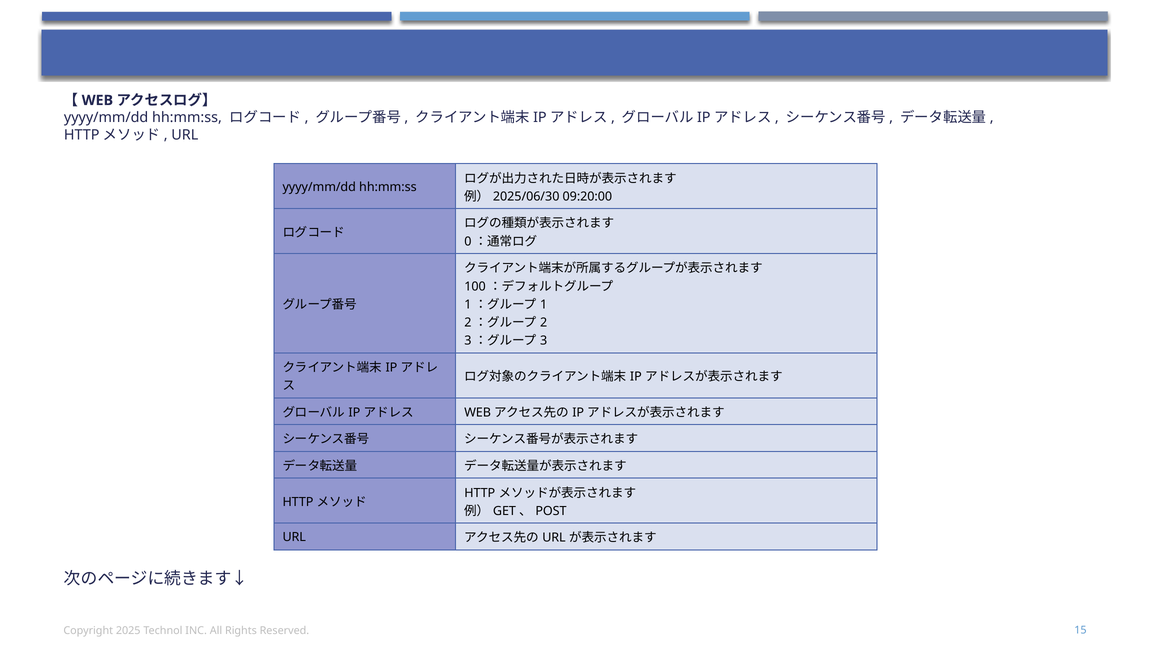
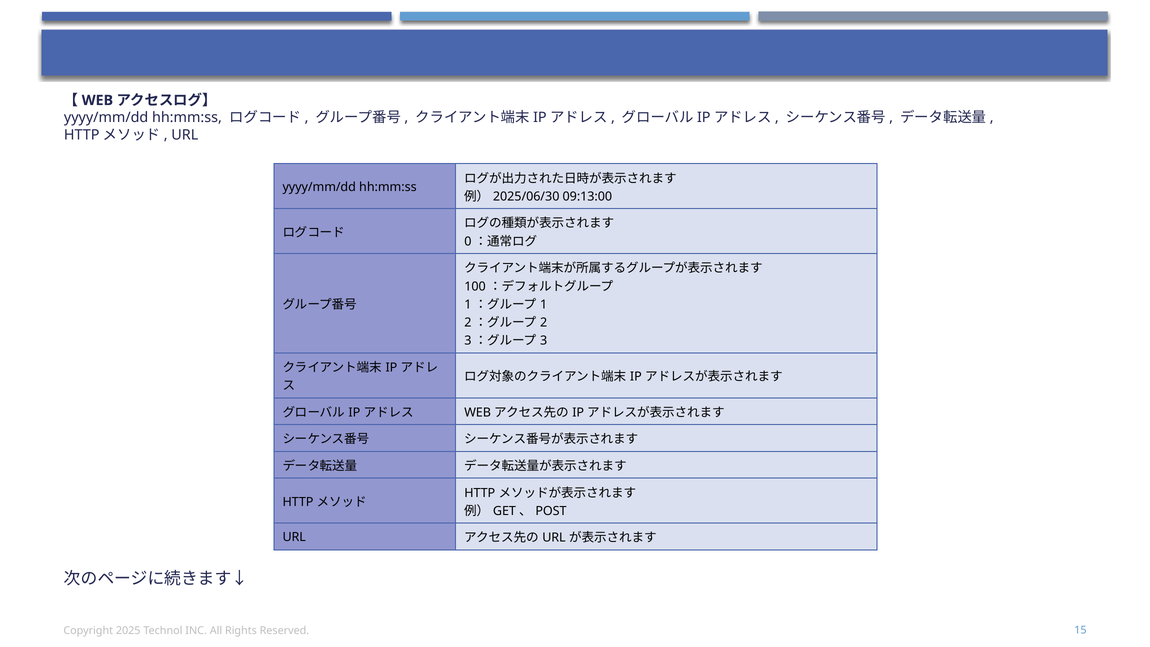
09:20:00: 09:20:00 -> 09:13:00
